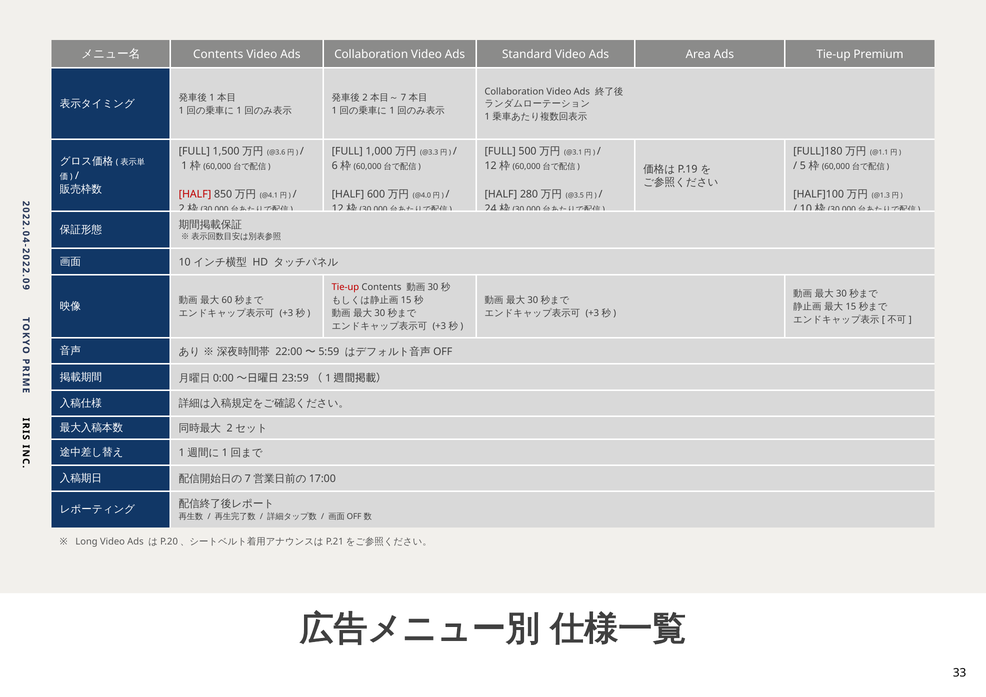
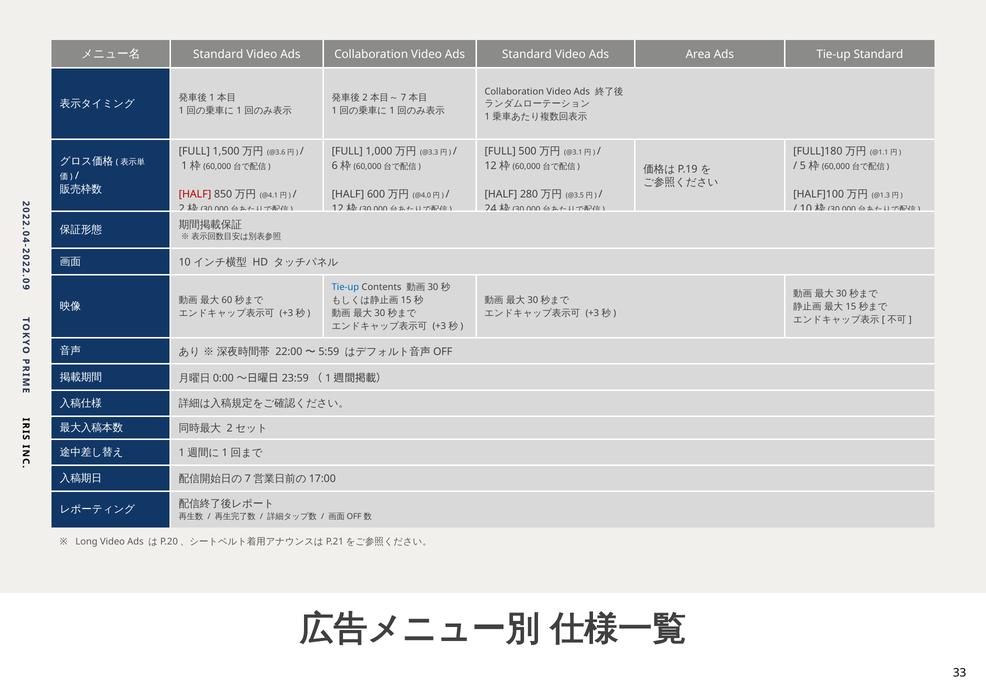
Contents at (218, 54): Contents -> Standard
Tie-up Premium: Premium -> Standard
Tie-up at (345, 287) colour: red -> blue
